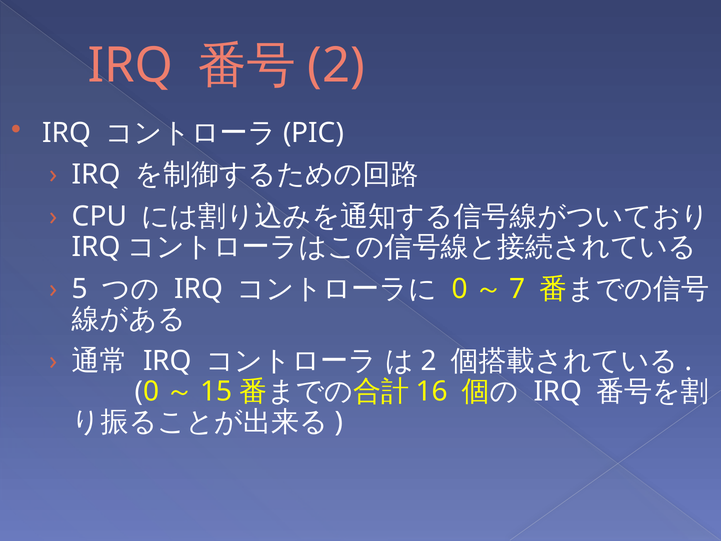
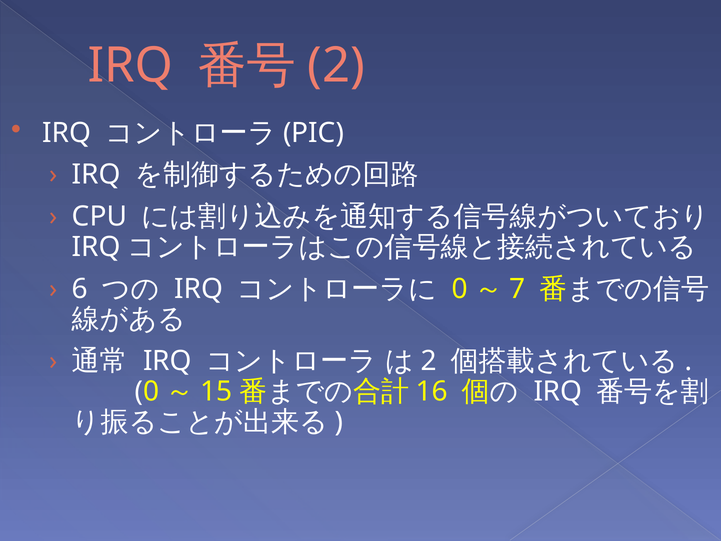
5: 5 -> 6
